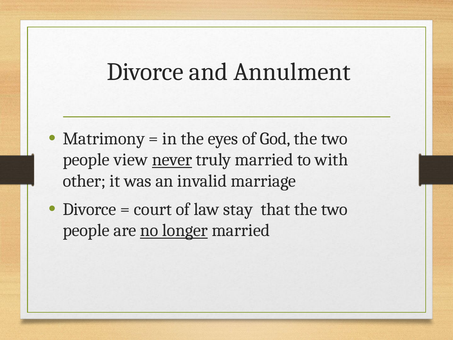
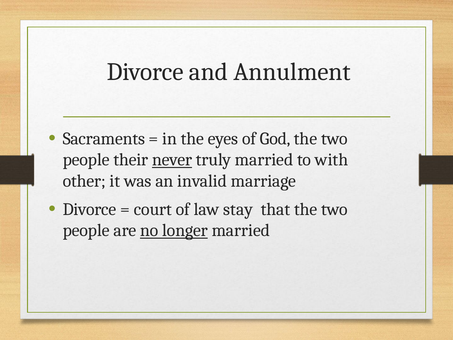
Matrimony: Matrimony -> Sacraments
view: view -> their
